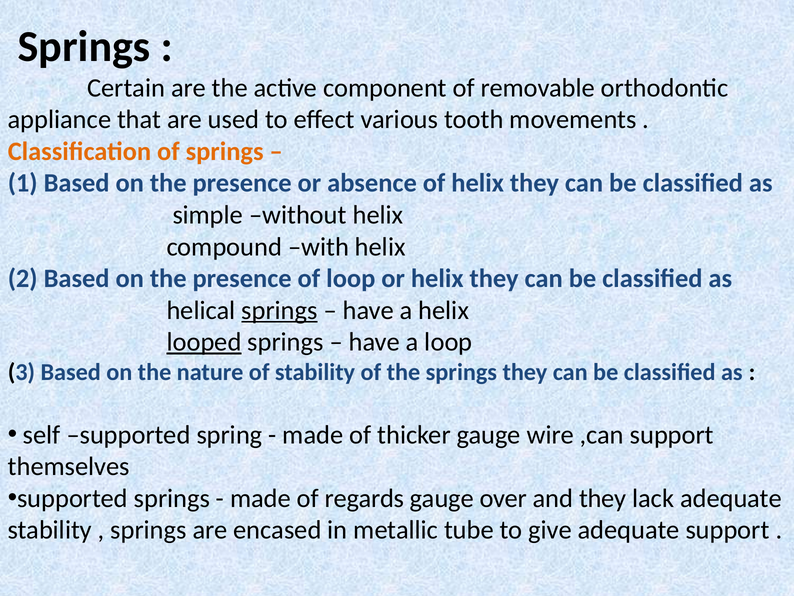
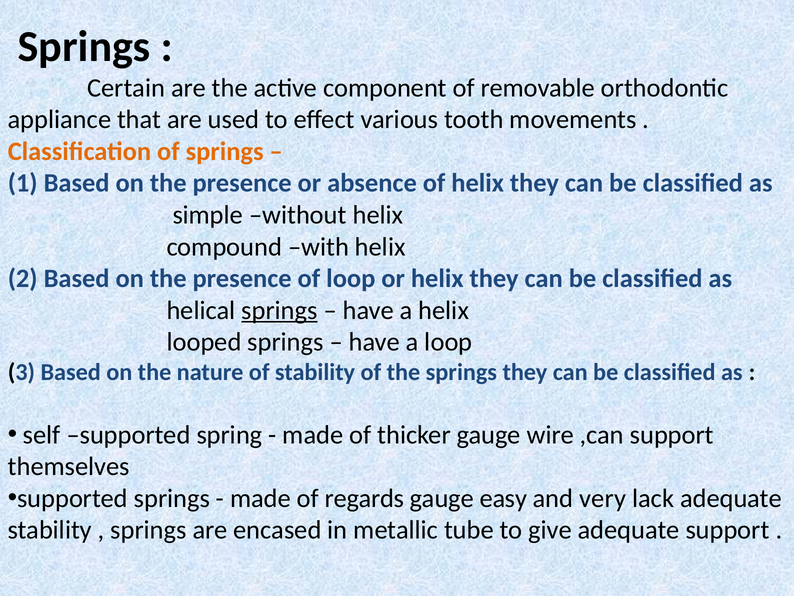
looped underline: present -> none
over: over -> easy
and they: they -> very
